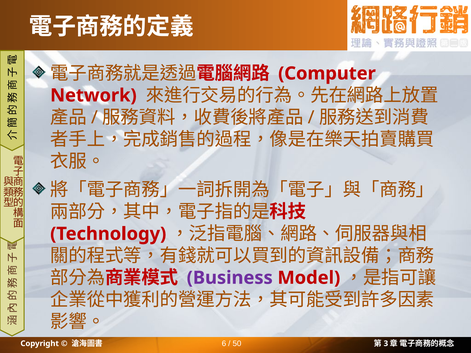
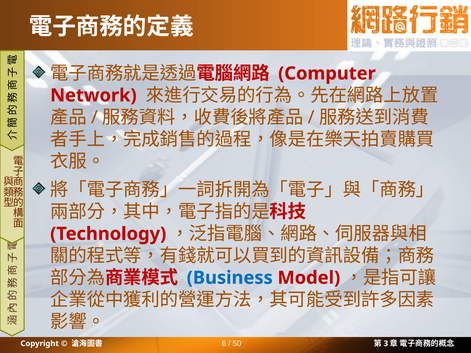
Business colour: purple -> blue
